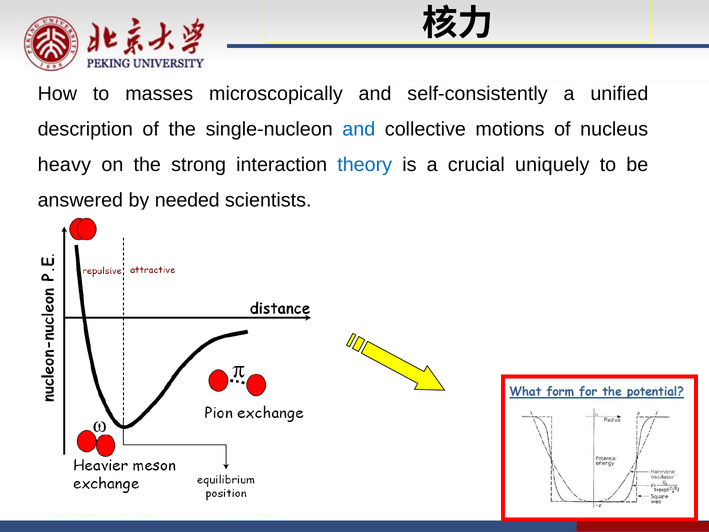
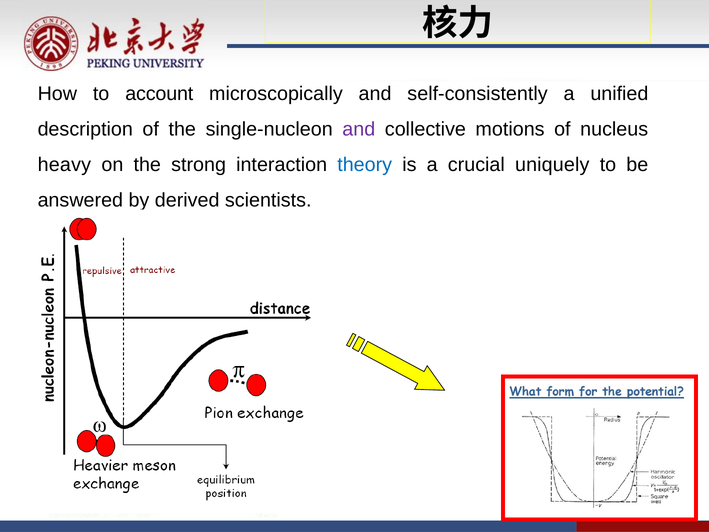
masses: masses -> account
and at (359, 129) colour: blue -> purple
needed: needed -> derived
